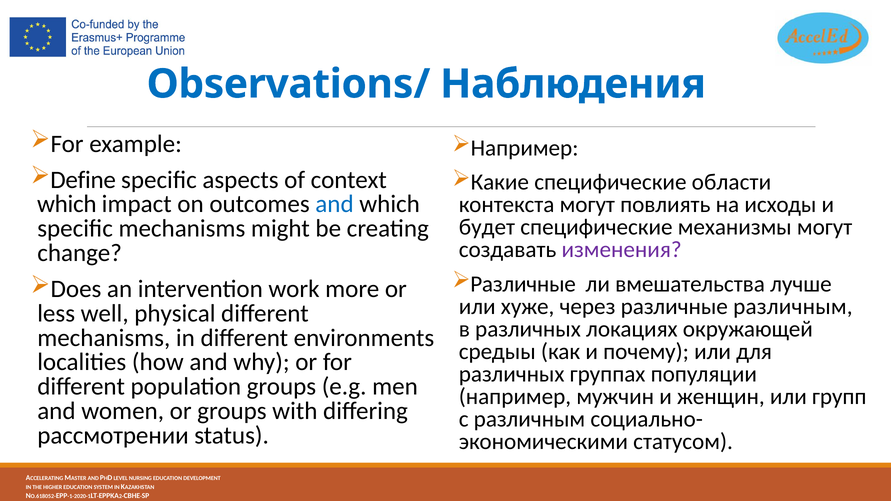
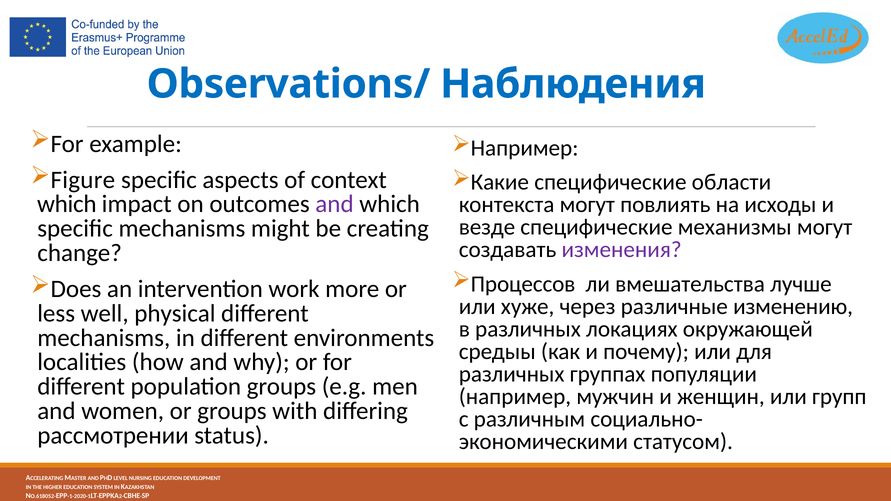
Define: Define -> Figure
and at (335, 204) colour: blue -> purple
будет: будет -> везде
Различные at (523, 284): Различные -> Процессов
различные различным: различным -> изменению
